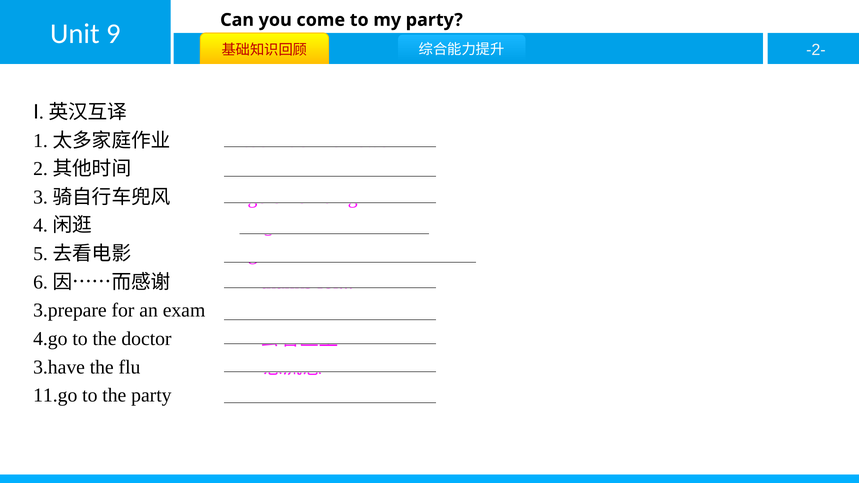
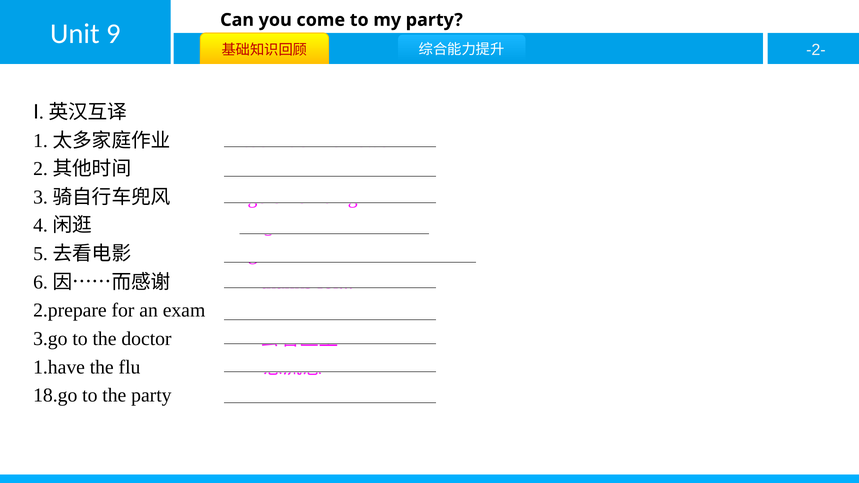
3.prepare: 3.prepare -> 2.prepare
4.go: 4.go -> 3.go
3.have: 3.have -> 1.have
11.go: 11.go -> 18.go
